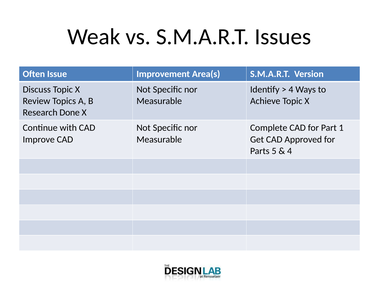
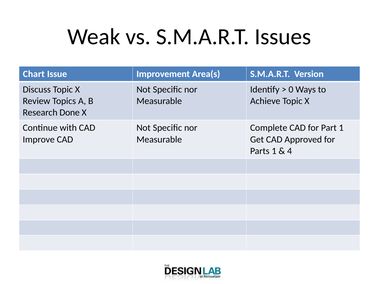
Often: Often -> Chart
4 at (291, 89): 4 -> 0
Parts 5: 5 -> 1
